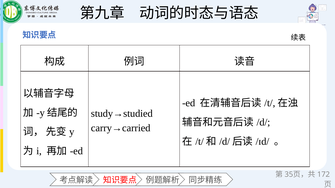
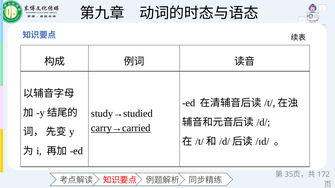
carry→carried underline: none -> present
